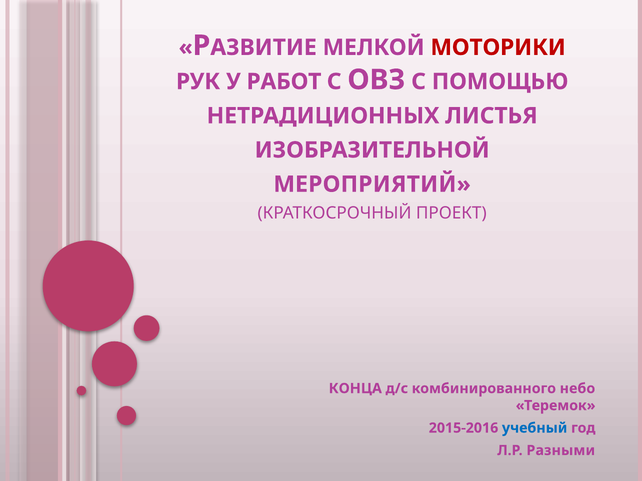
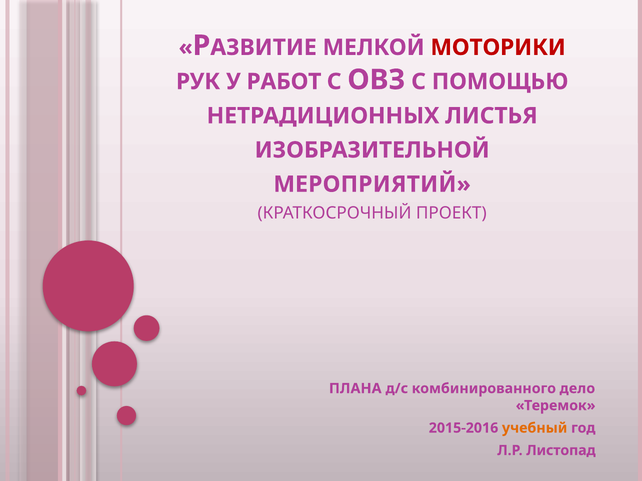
КОНЦА: КОНЦА -> ПЛАНА
небо: небо -> дело
учебный colour: blue -> orange
Разными: Разными -> Листопад
